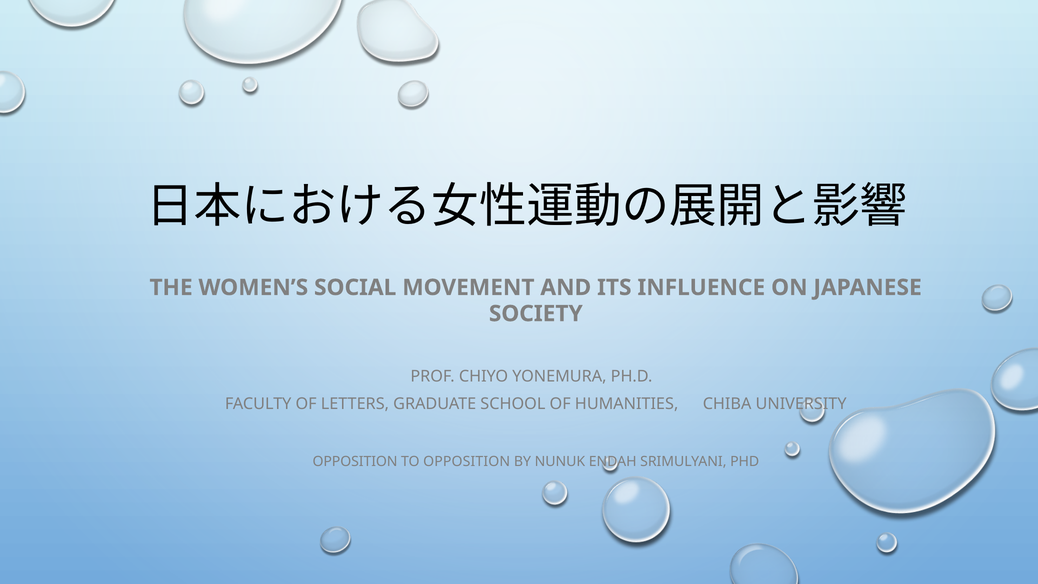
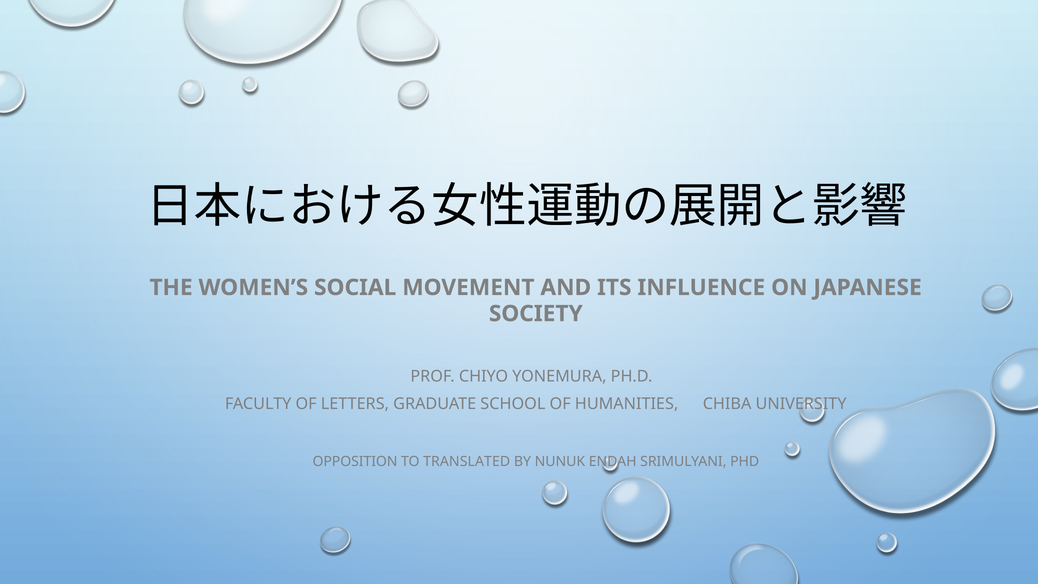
TO OPPOSITION: OPPOSITION -> TRANSLATED
